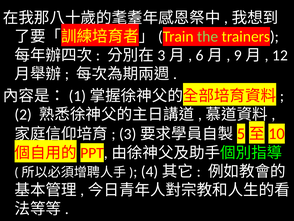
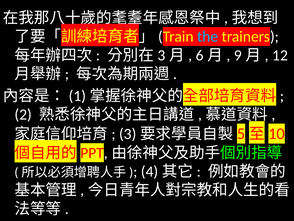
the colour: light green -> light blue
